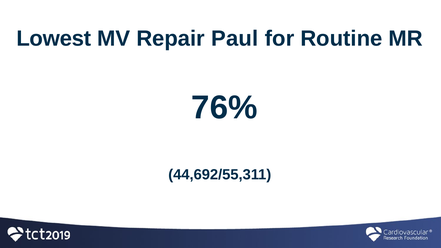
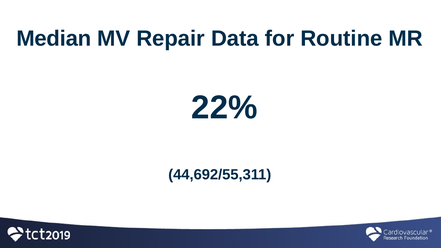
Lowest: Lowest -> Median
Paul: Paul -> Data
76%: 76% -> 22%
